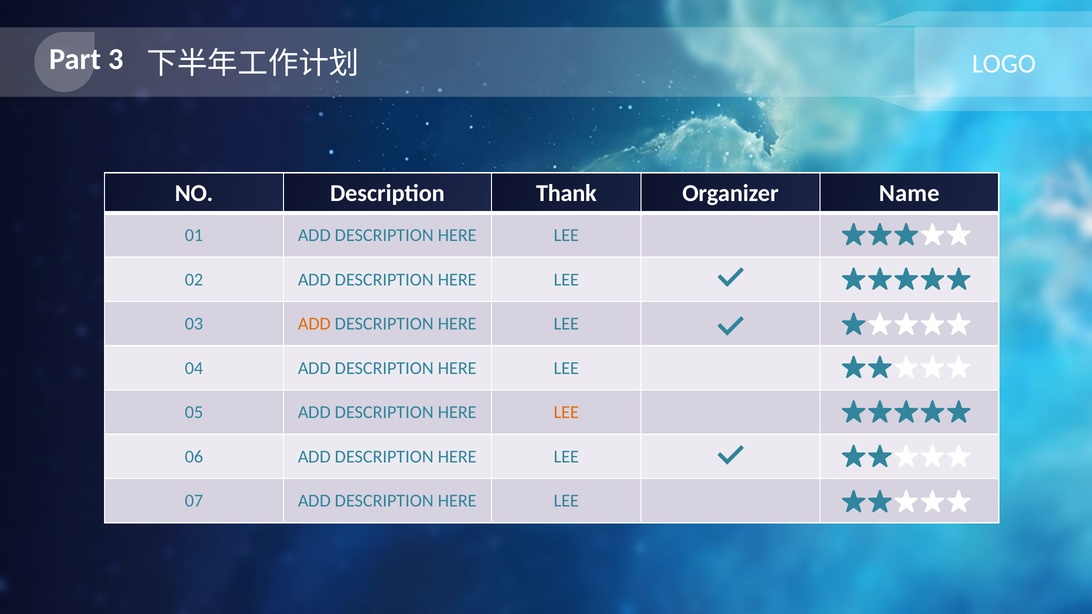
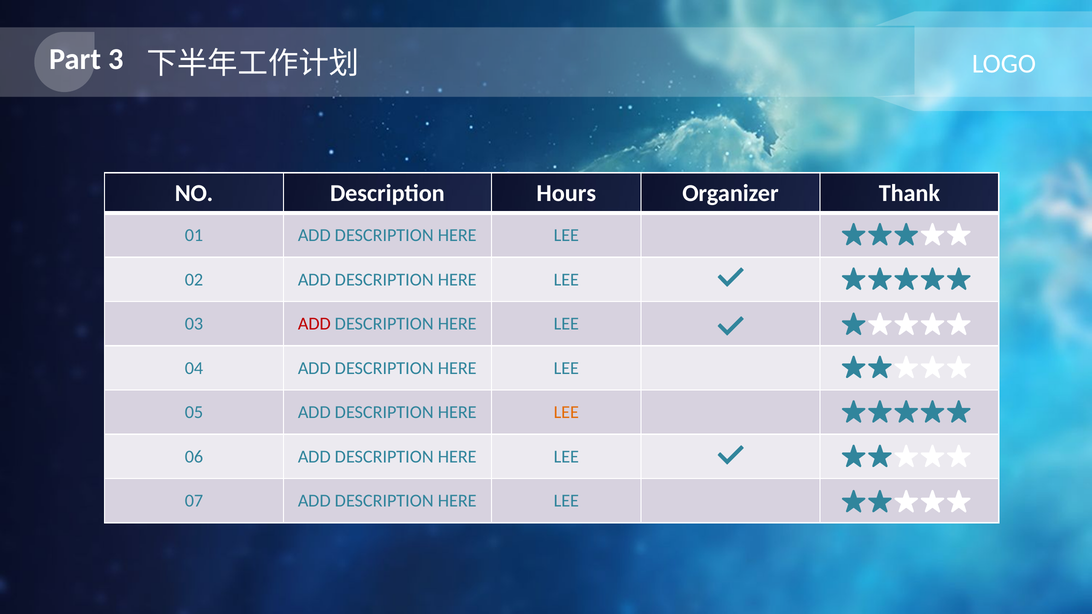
Thank: Thank -> Hours
Name: Name -> Thank
ADD at (314, 324) colour: orange -> red
